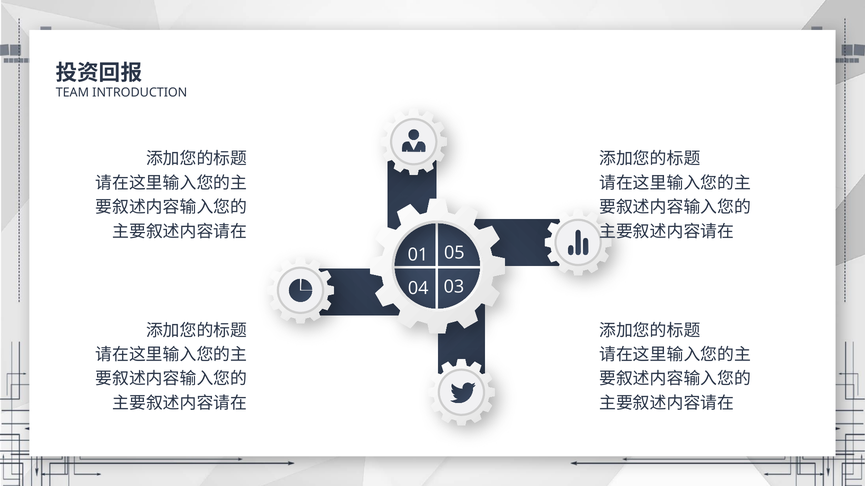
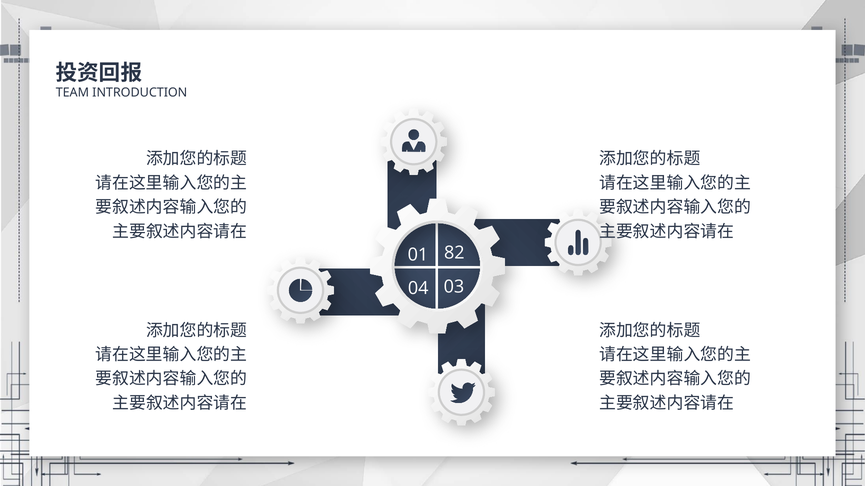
05: 05 -> 82
